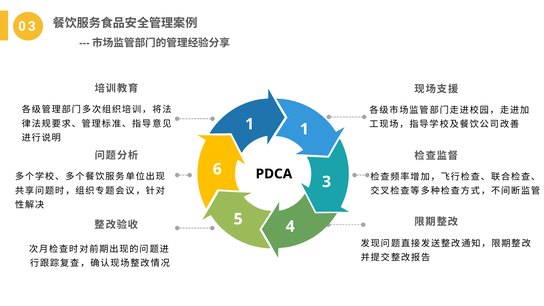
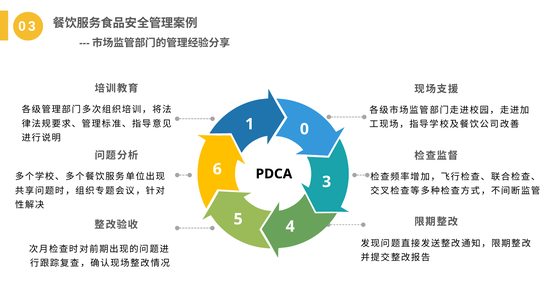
1 1: 1 -> 0
